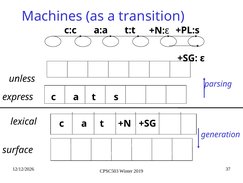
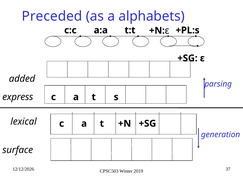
Machines: Machines -> Preceded
transition: transition -> alphabets
unless: unless -> added
